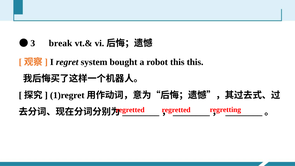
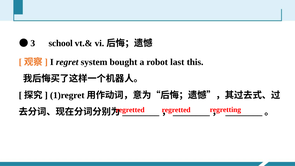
break: break -> school
robot this: this -> last
